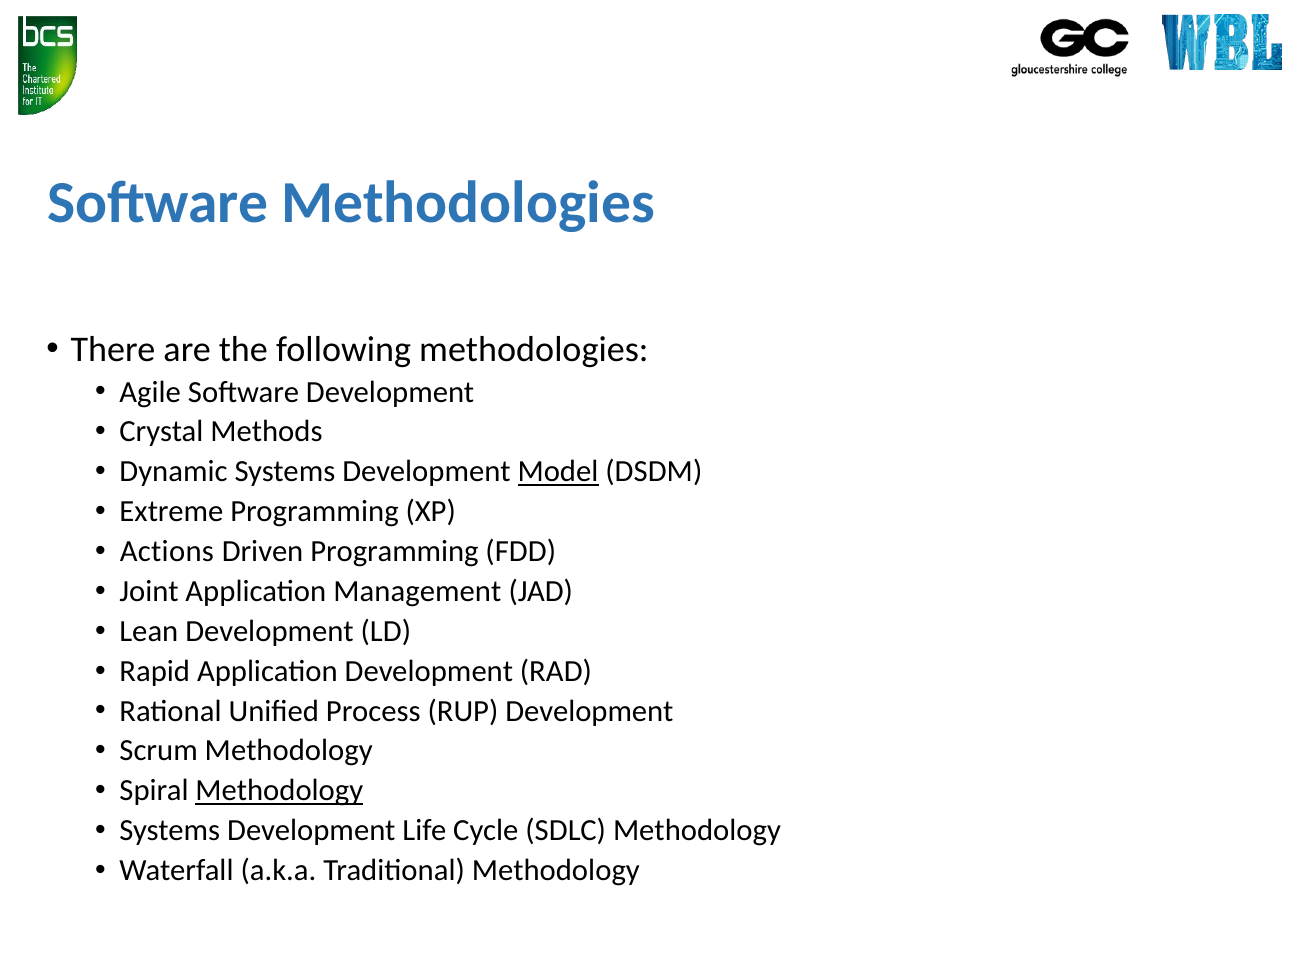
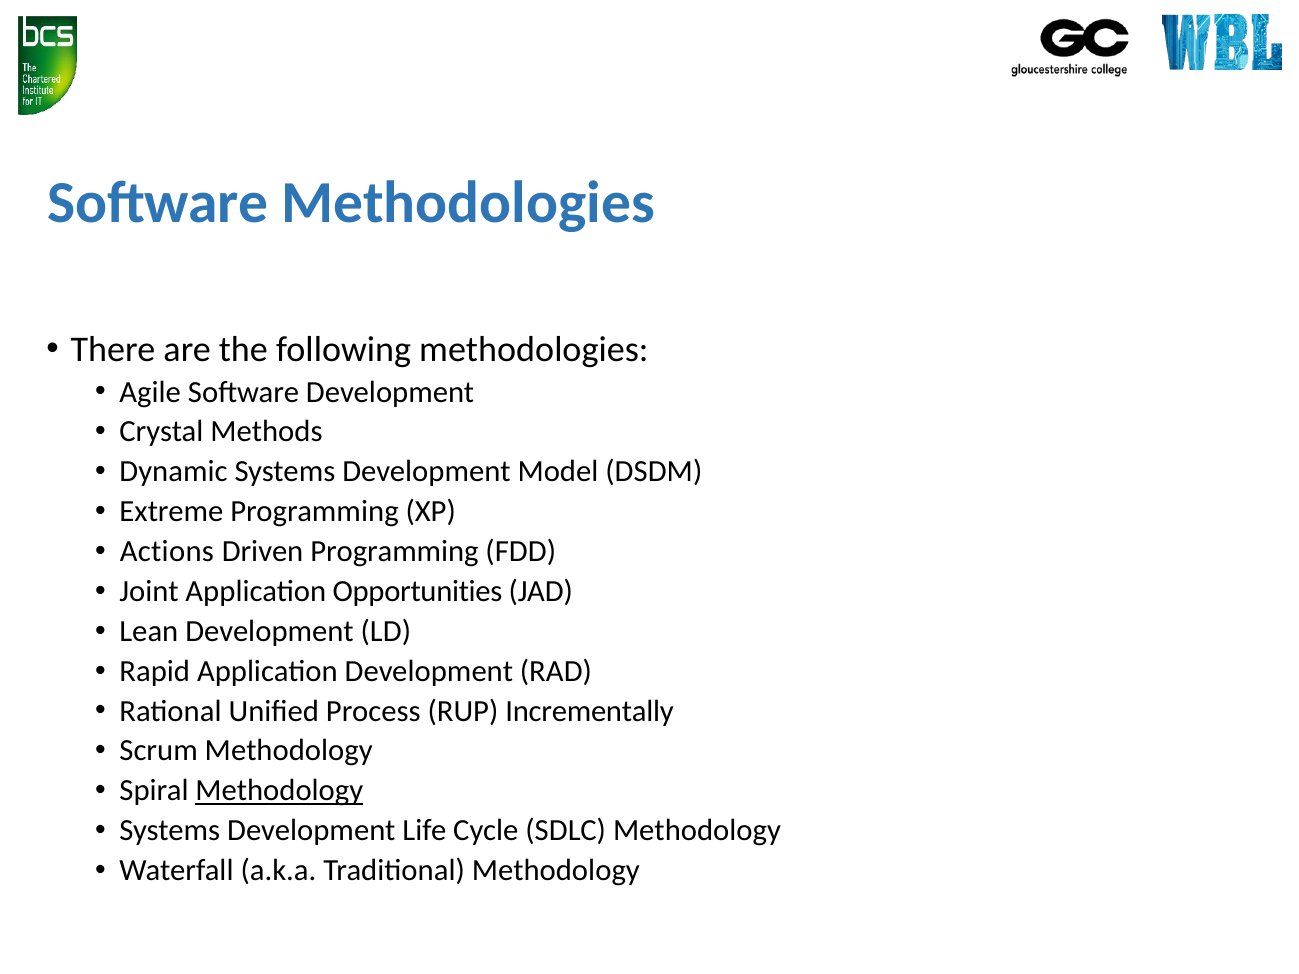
Model underline: present -> none
Management: Management -> Opportunities
RUP Development: Development -> Incrementally
